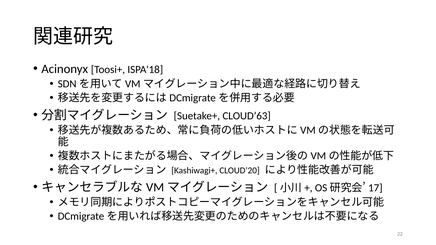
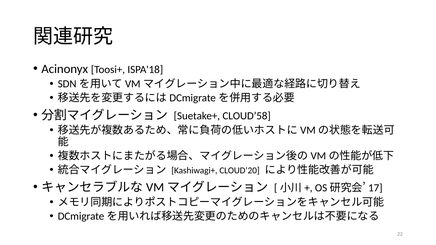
CLOUD’63: CLOUD’63 -> CLOUD’58
